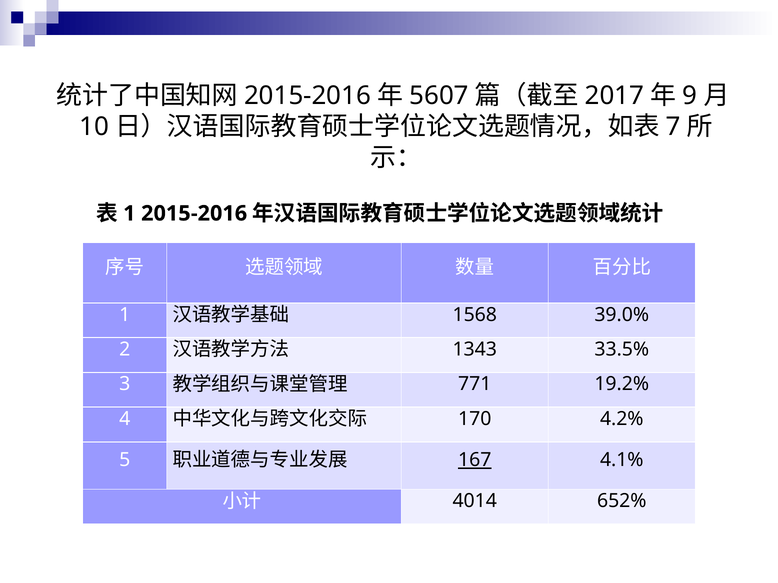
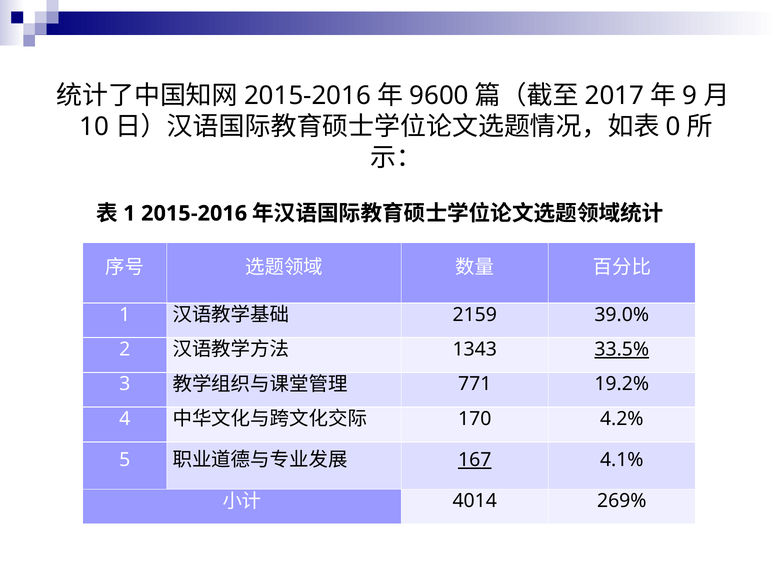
5607: 5607 -> 9600
7: 7 -> 0
1568: 1568 -> 2159
33.5% underline: none -> present
652%: 652% -> 269%
